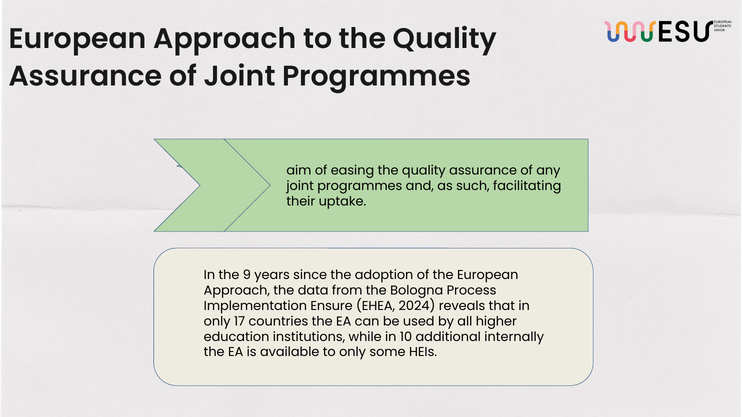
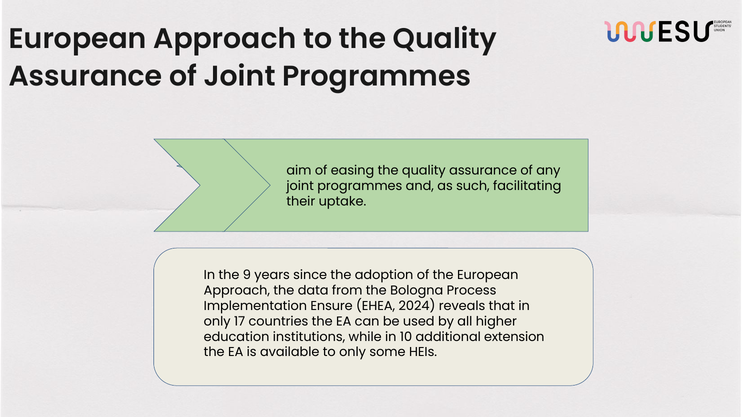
internally: internally -> extension
